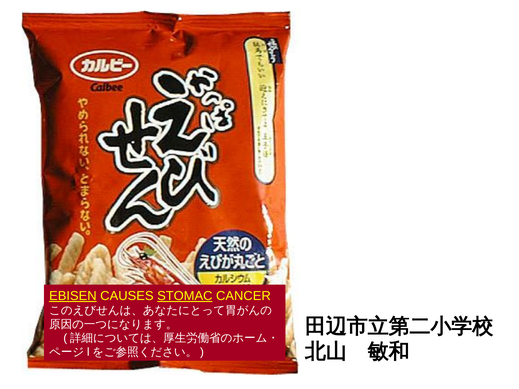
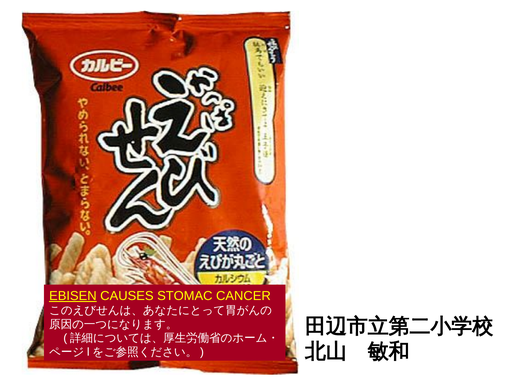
STOMAC underline: present -> none
